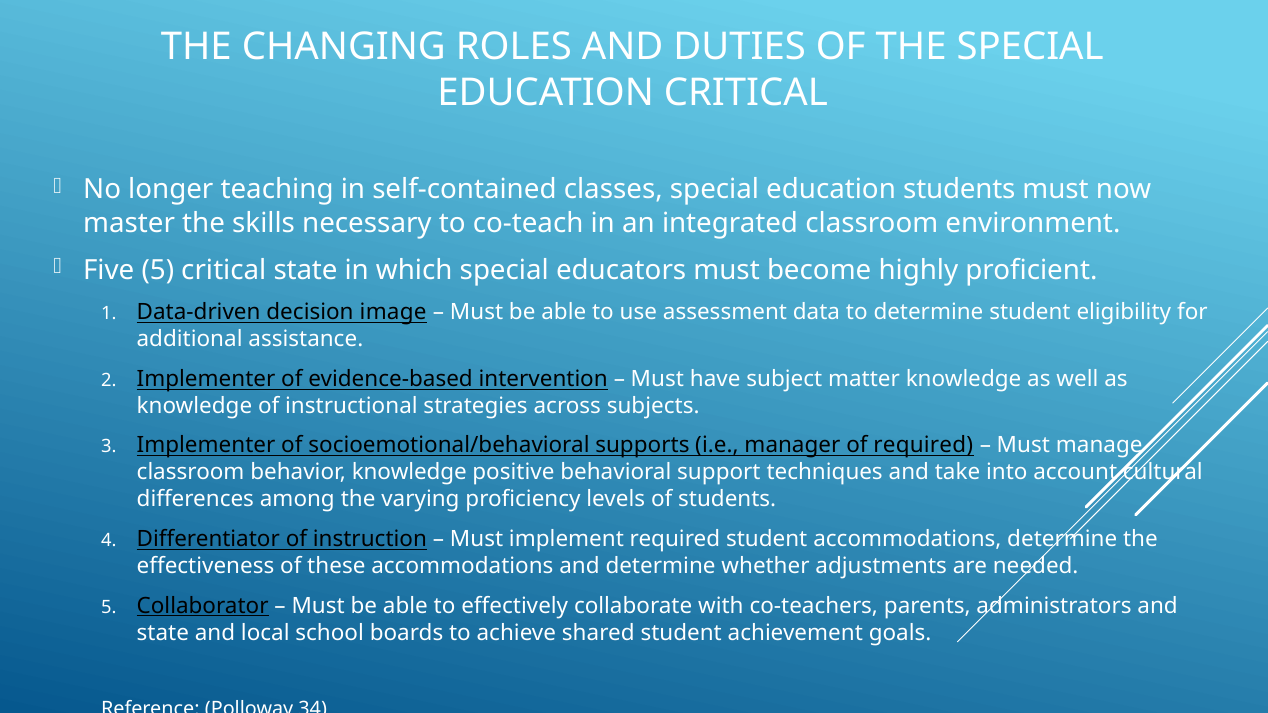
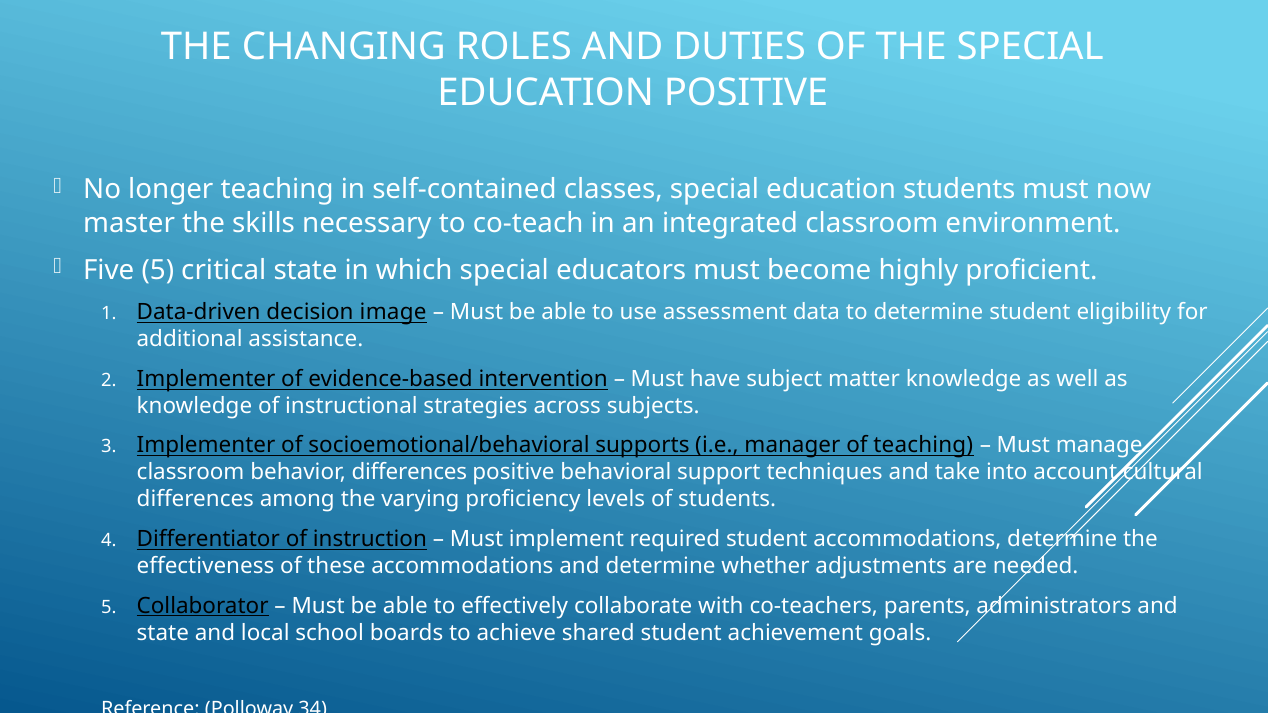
EDUCATION CRITICAL: CRITICAL -> POSITIVE
of required: required -> teaching
behavior knowledge: knowledge -> differences
